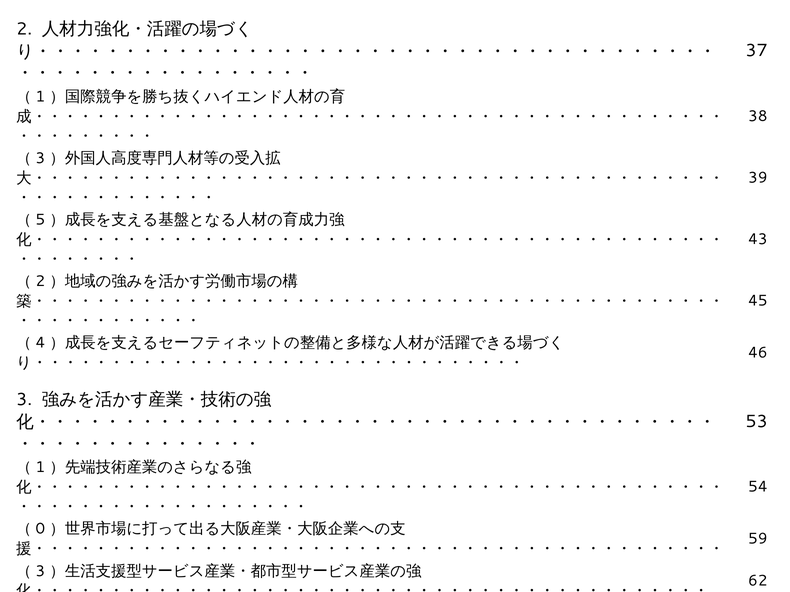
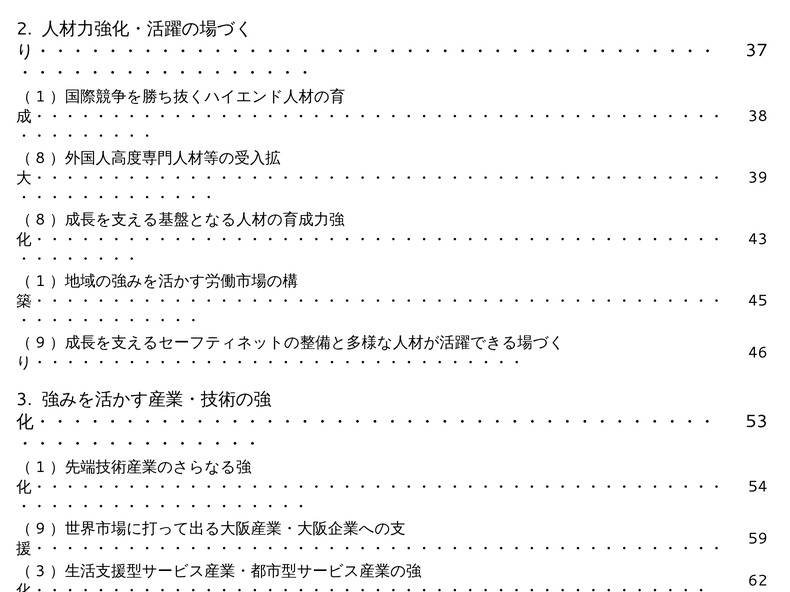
3 at (40, 158): 3 -> 8
5 at (40, 220): 5 -> 8
2 at (40, 281): 2 -> 1
4 at (40, 343): 4 -> 9
0 at (40, 529): 0 -> 9
